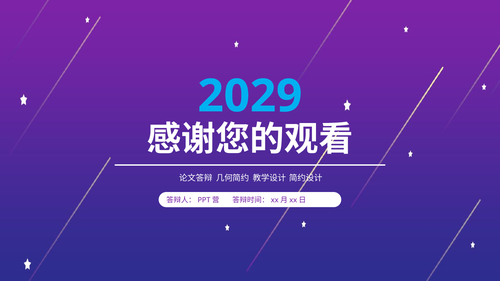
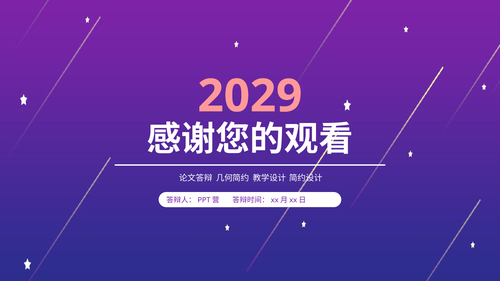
2029 colour: light blue -> pink
